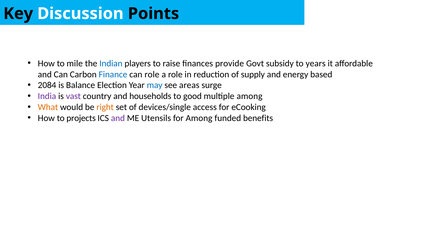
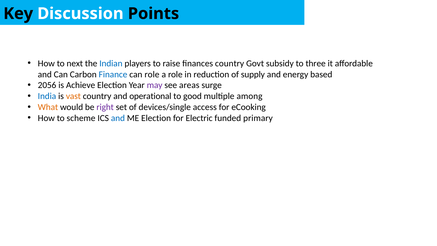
mile: mile -> next
finances provide: provide -> country
years: years -> three
2084: 2084 -> 2056
Balance: Balance -> Achieve
may colour: blue -> purple
India colour: purple -> blue
vast colour: purple -> orange
households: households -> operational
right colour: orange -> purple
projects: projects -> scheme
and at (118, 118) colour: purple -> blue
ME Utensils: Utensils -> Election
for Among: Among -> Electric
benefits: benefits -> primary
